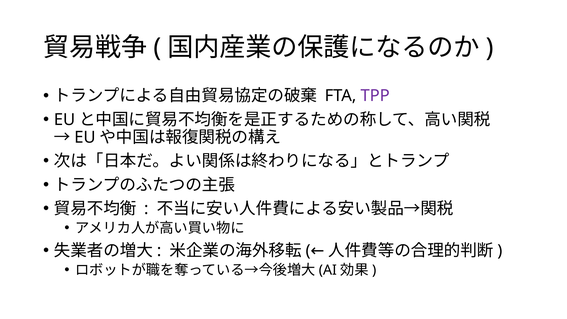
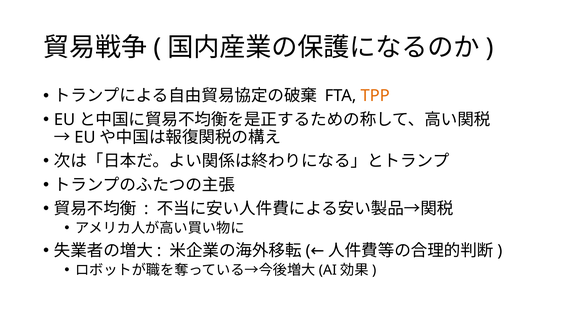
TPP colour: purple -> orange
